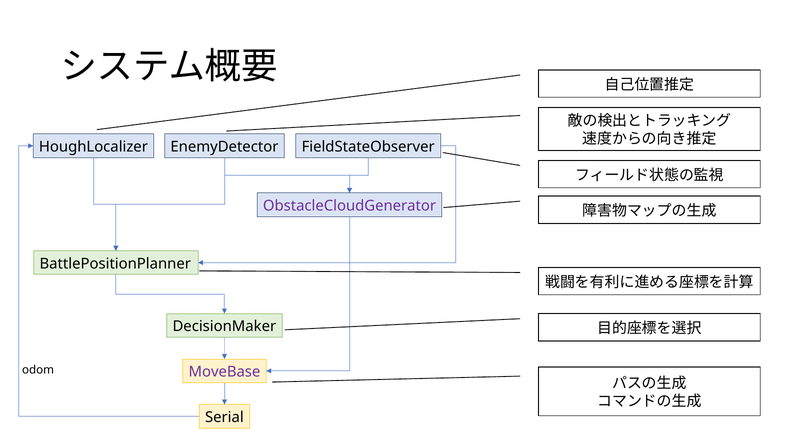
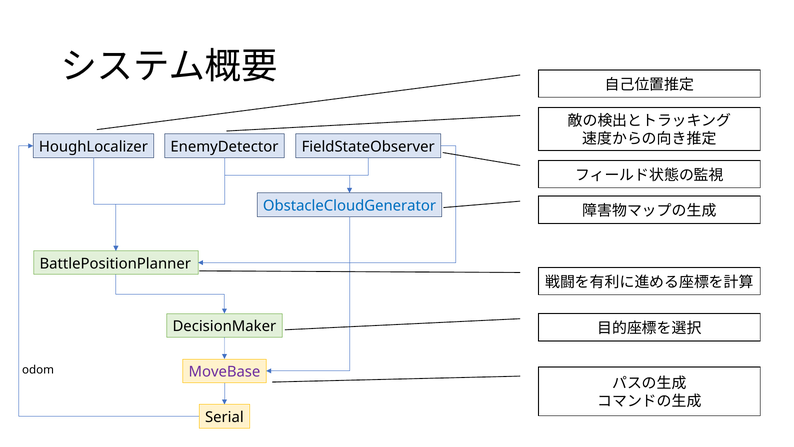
ObstacleCloudGenerator colour: purple -> blue
